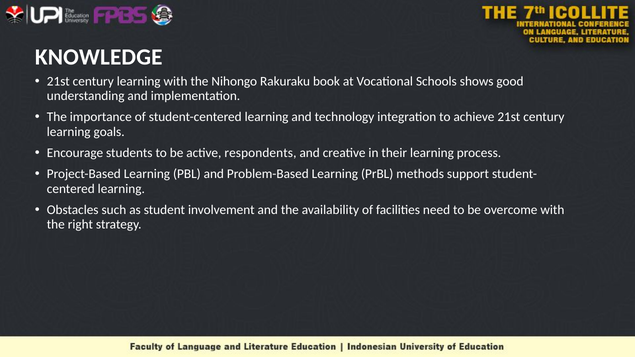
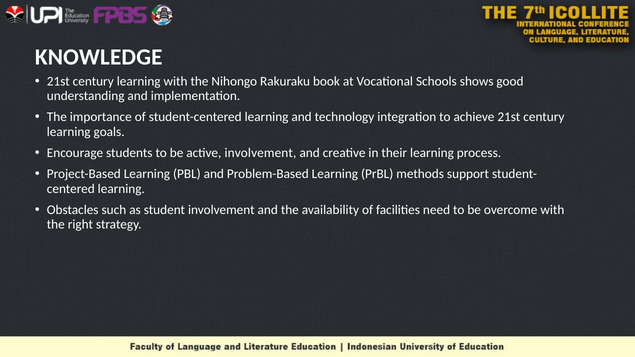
active respondents: respondents -> involvement
